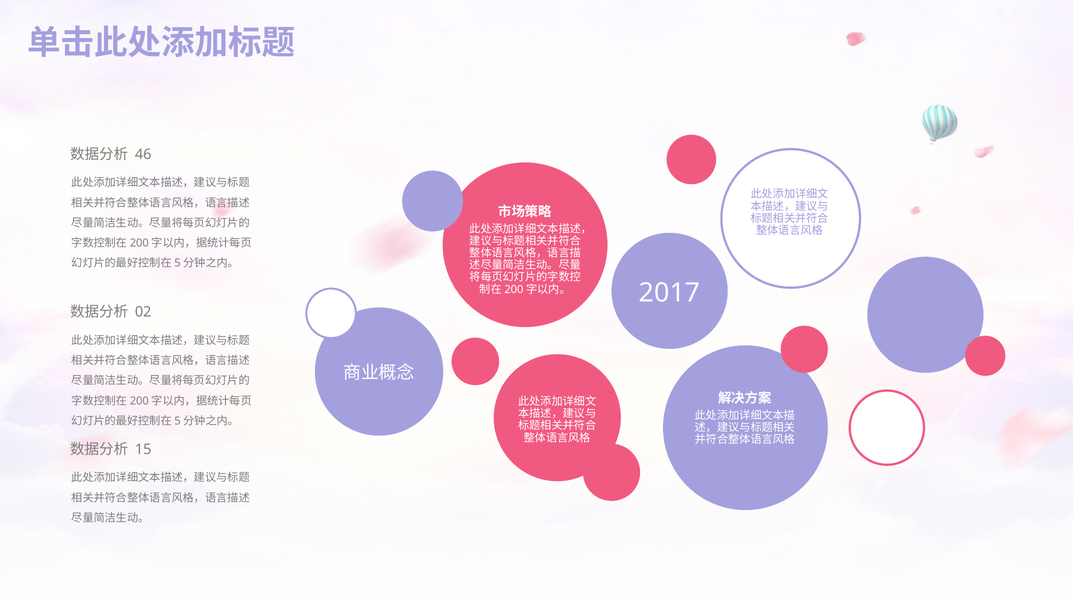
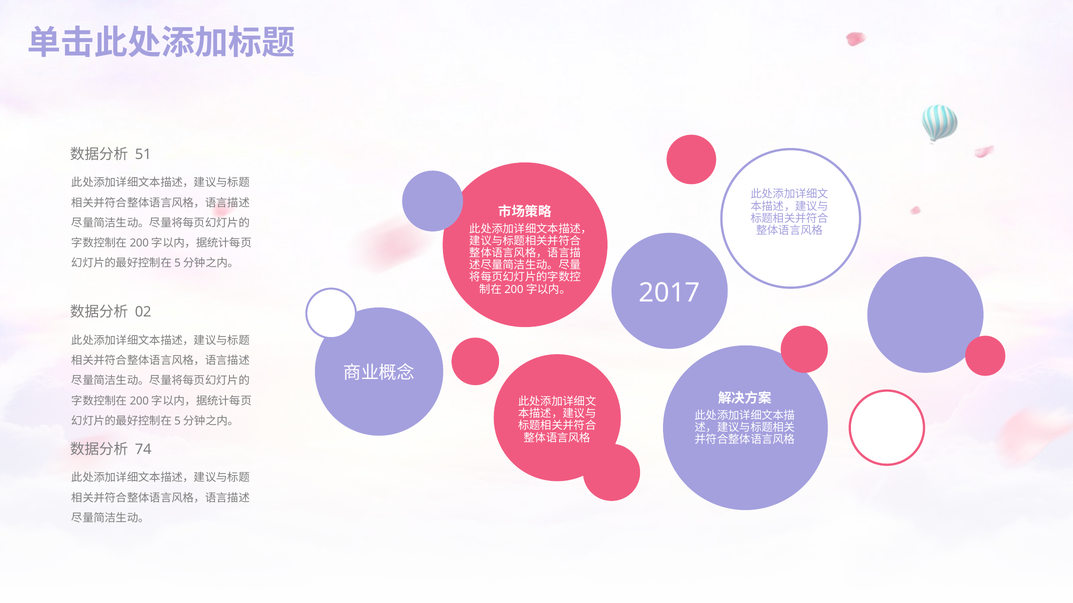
46: 46 -> 51
15: 15 -> 74
